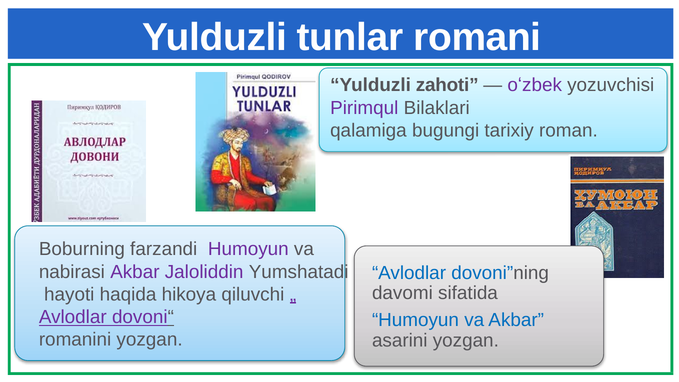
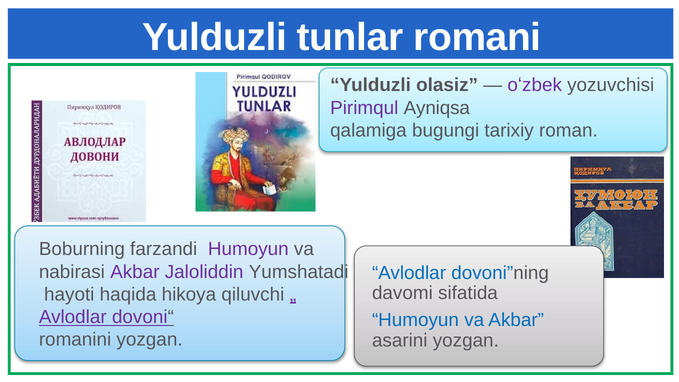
zahoti: zahoti -> olasiz
Bilaklari: Bilaklari -> Ayniqsa
